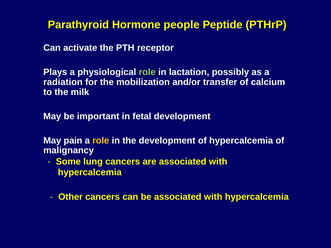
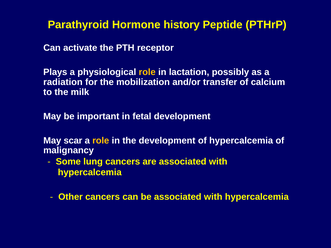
people: people -> history
role at (147, 72) colour: light green -> yellow
pain: pain -> scar
